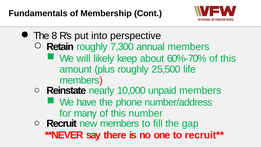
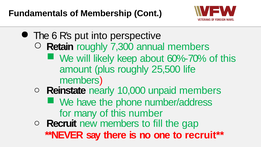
8: 8 -> 6
